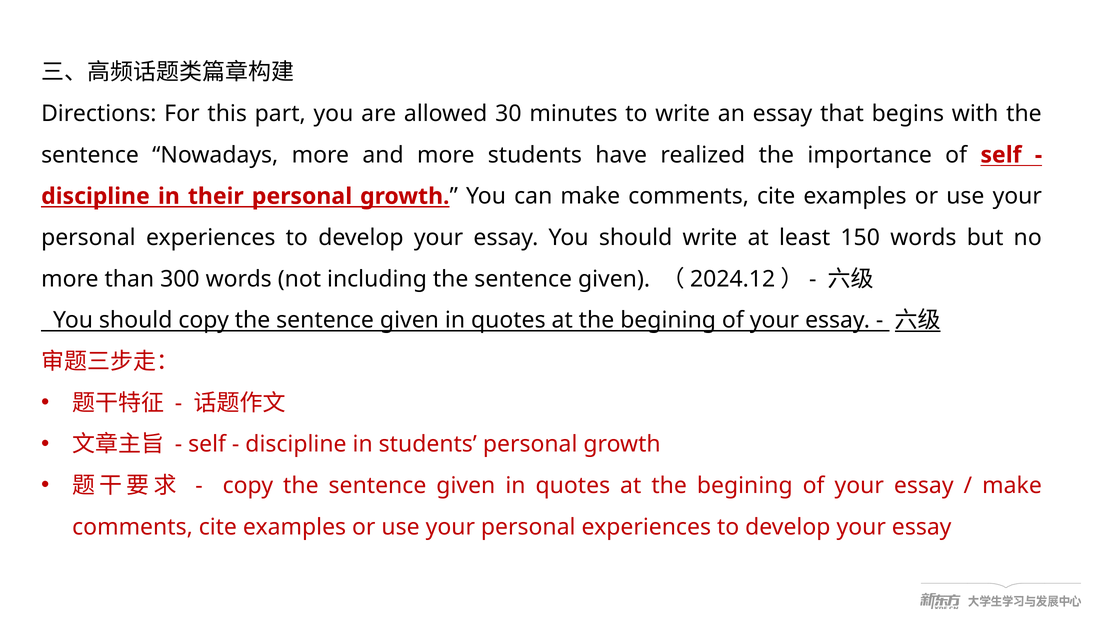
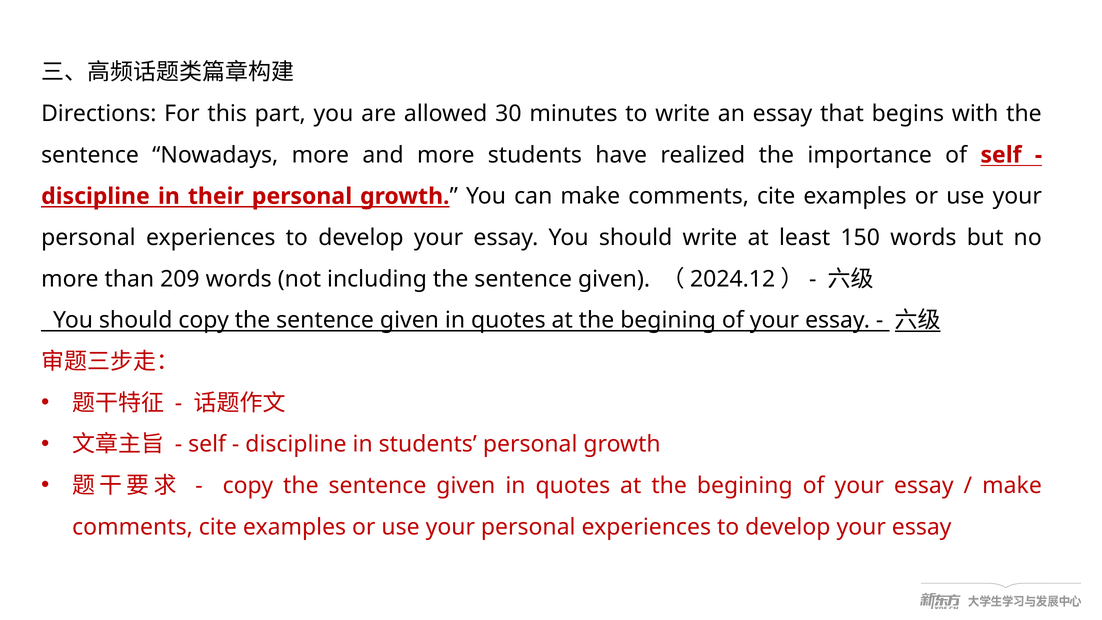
300: 300 -> 209
